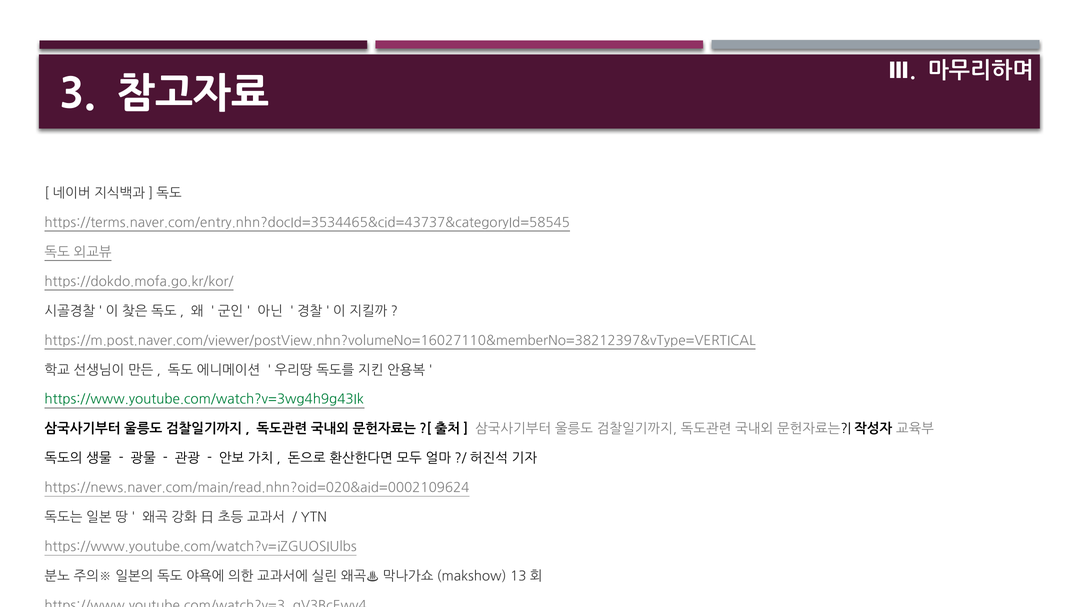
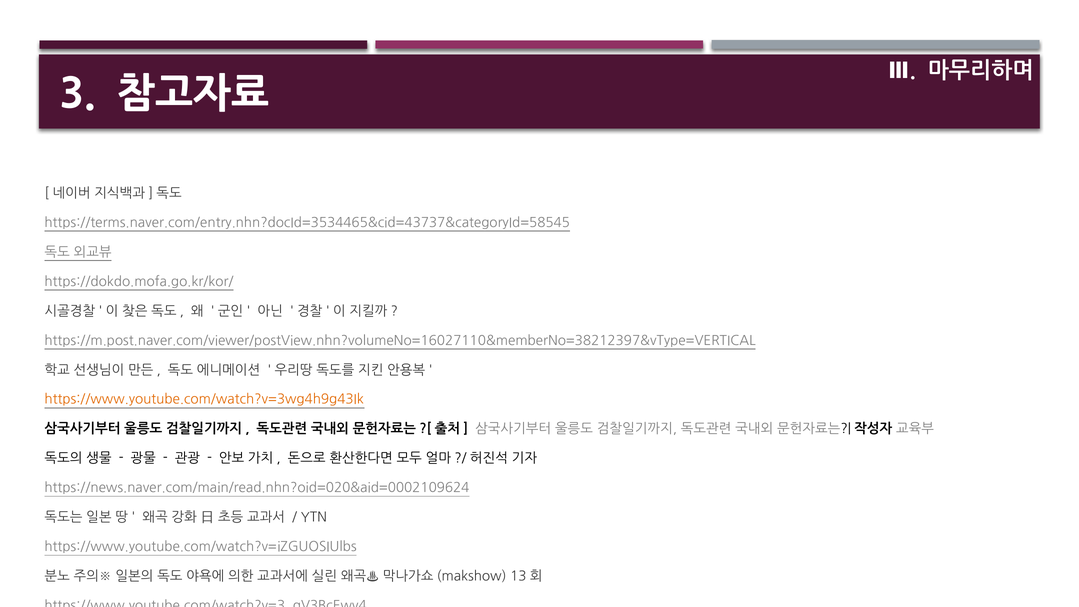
https://www.youtube.com/watch?v=3wg4h9g43Ik colour: green -> orange
